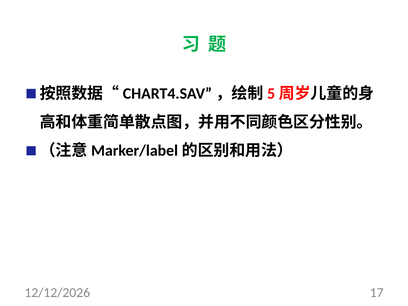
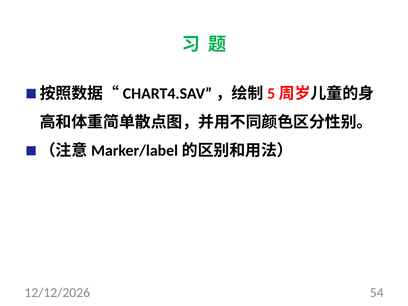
17: 17 -> 54
